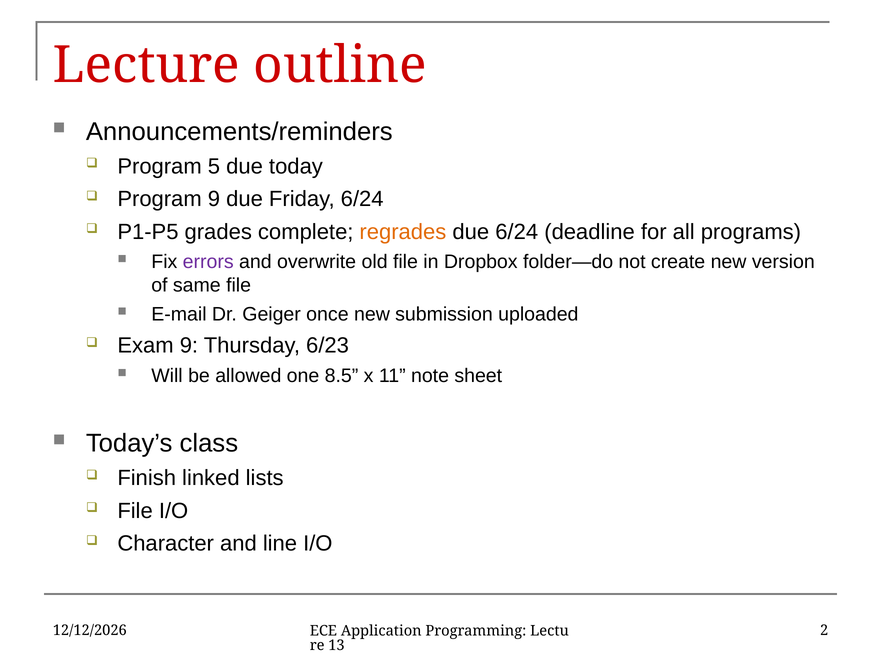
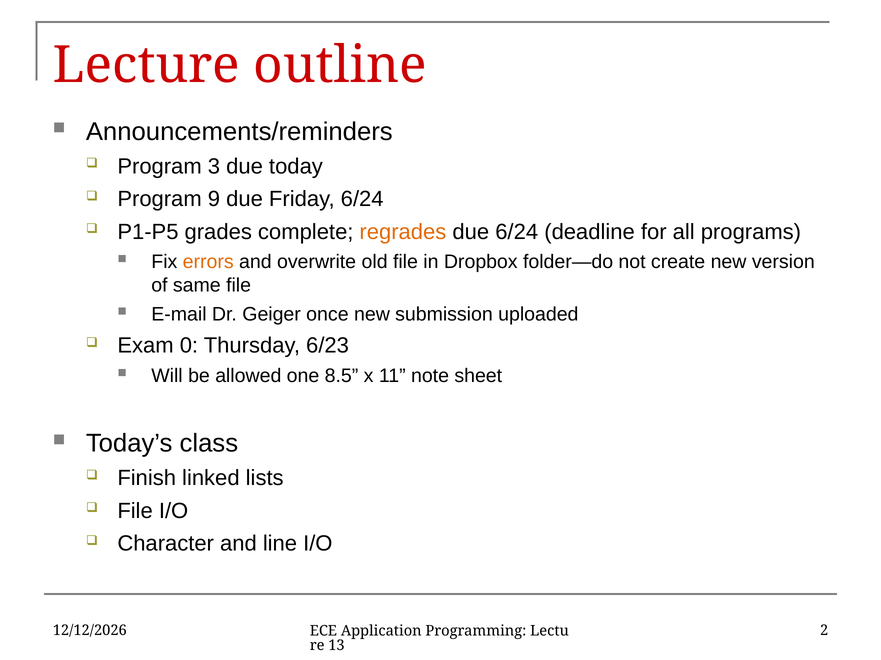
5: 5 -> 3
errors colour: purple -> orange
Exam 9: 9 -> 0
